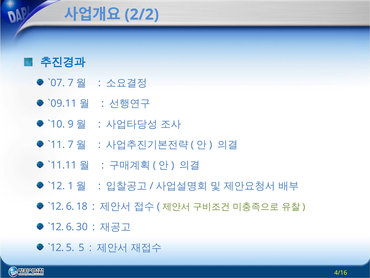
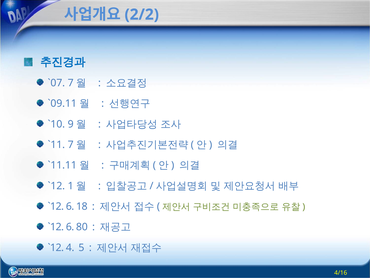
30: 30 -> 80
5 at (70, 247): 5 -> 4
